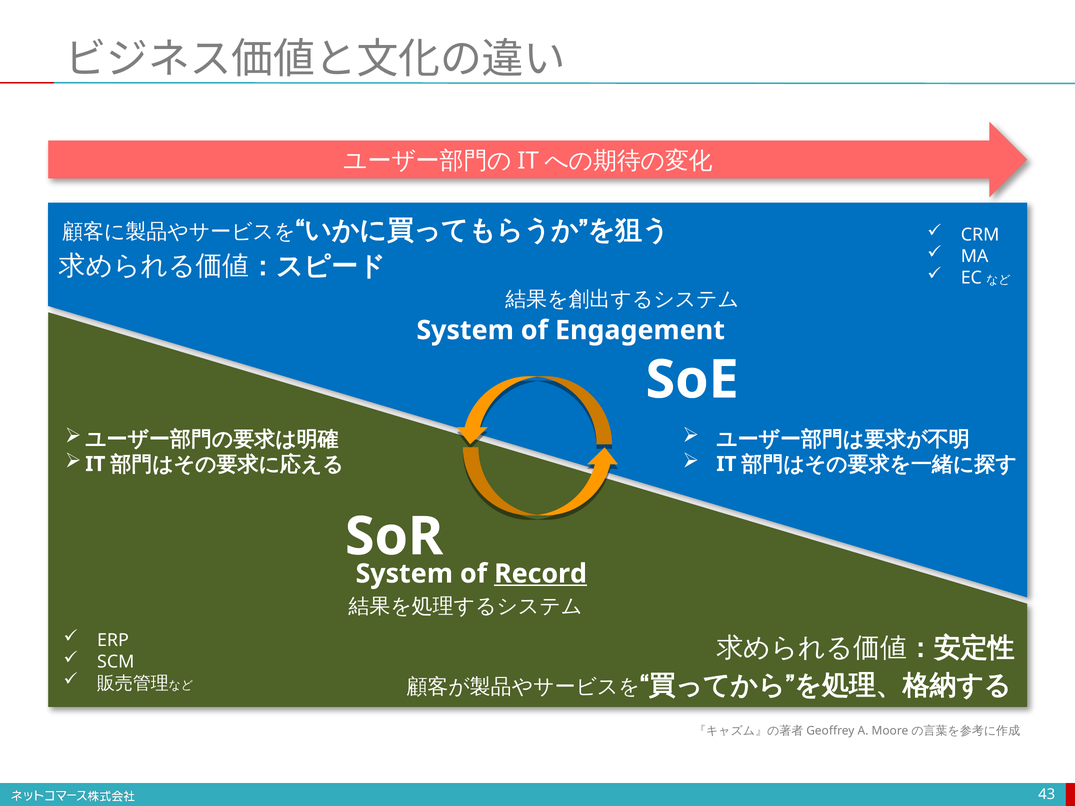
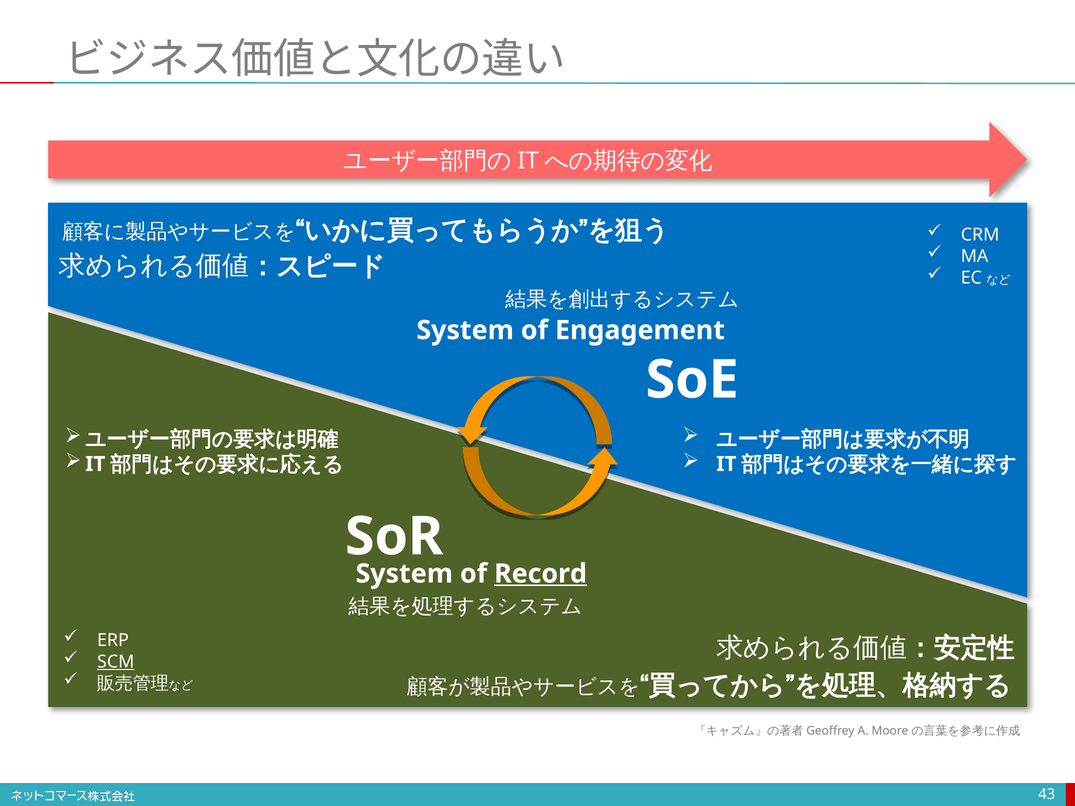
SCM underline: none -> present
